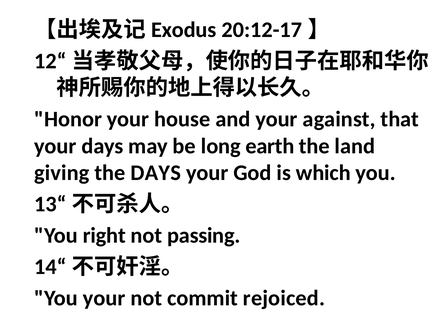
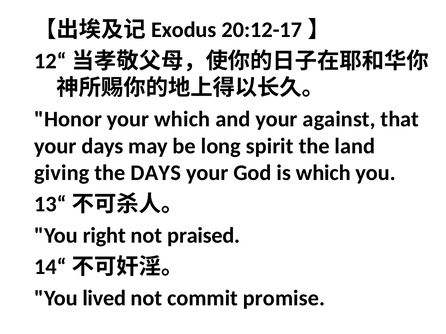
your house: house -> which
earth: earth -> spirit
passing: passing -> praised
You your: your -> lived
rejoiced: rejoiced -> promise
